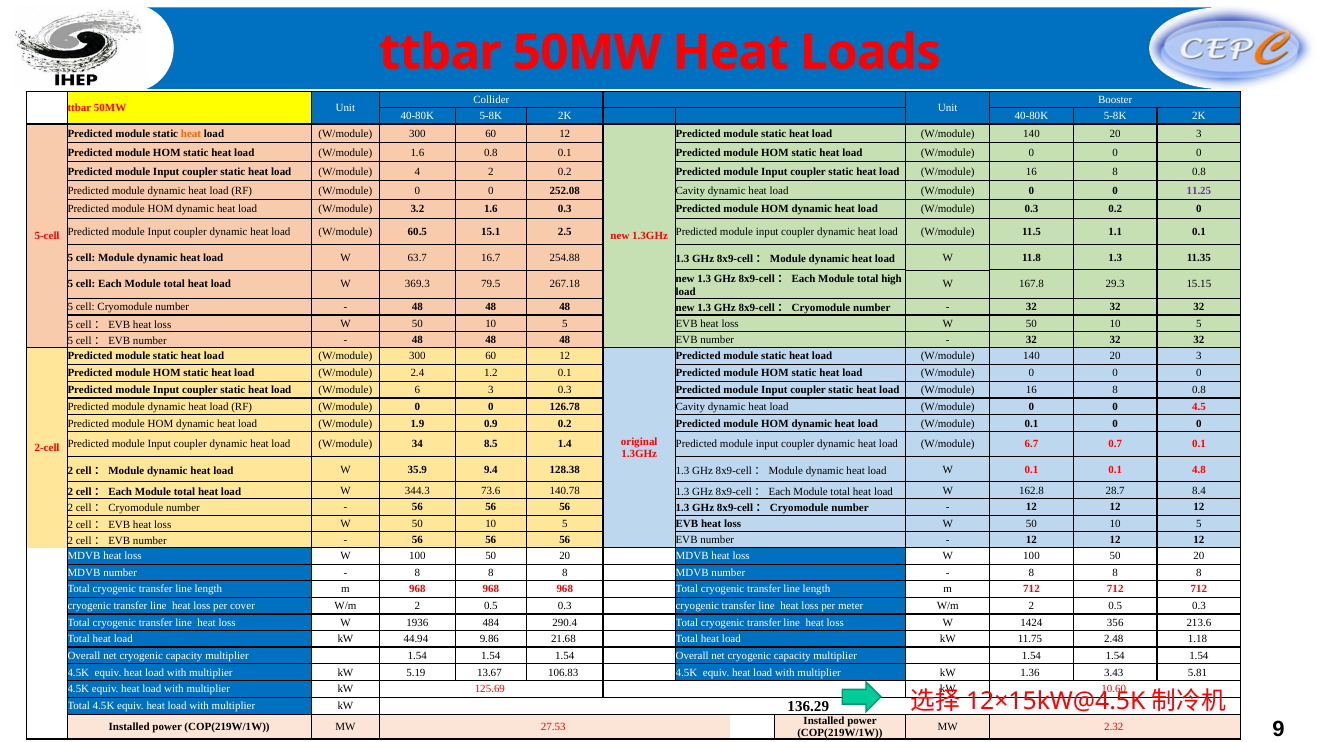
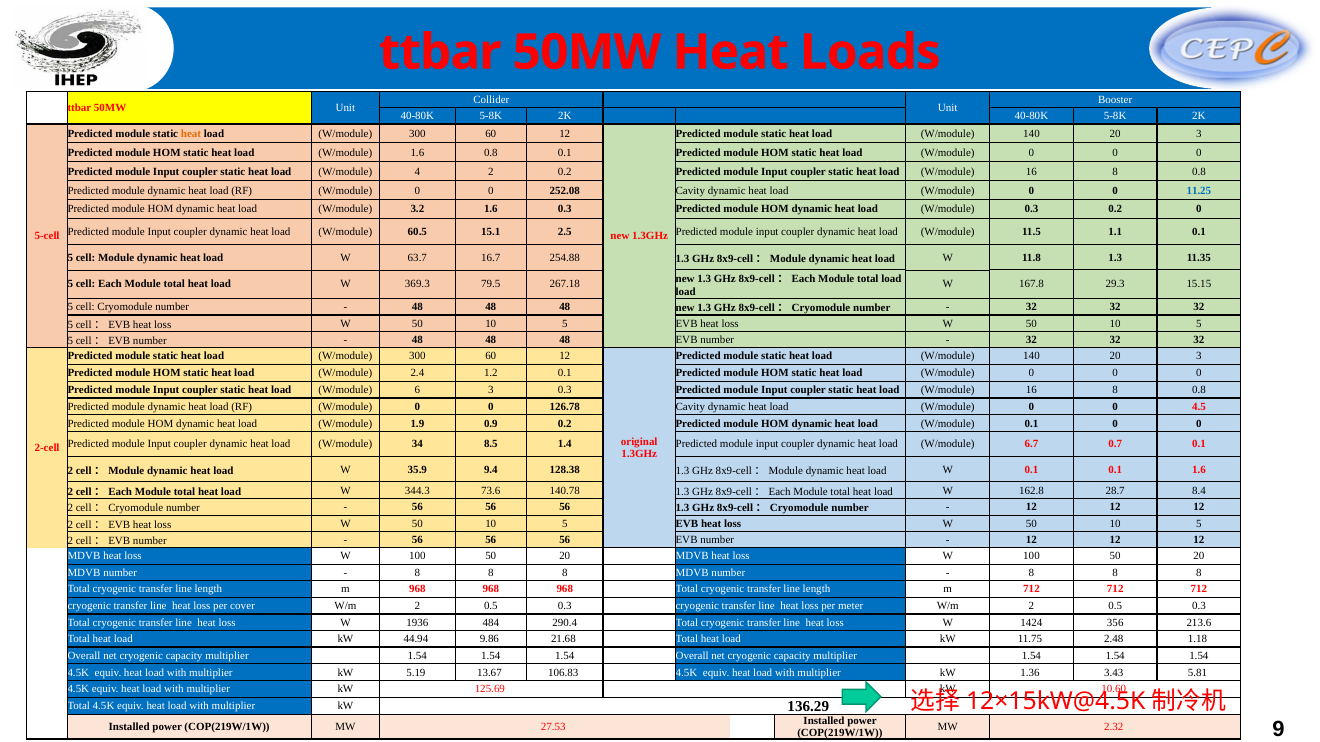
11.25 colour: purple -> blue
total high: high -> load
0.1 4.8: 4.8 -> 1.6
